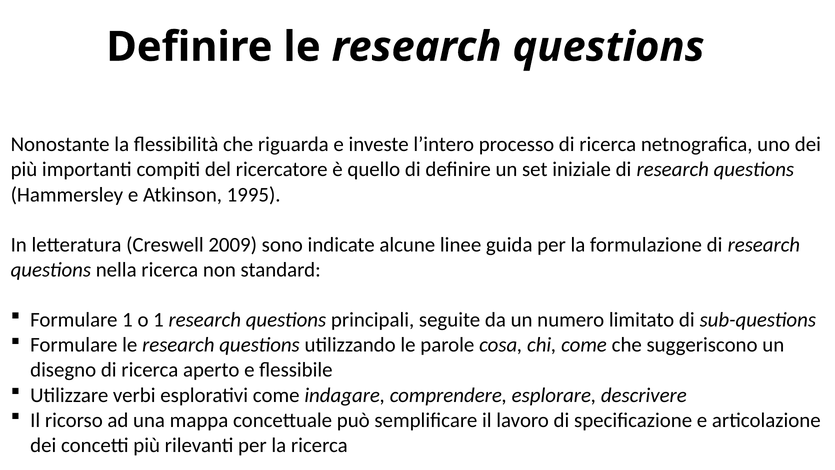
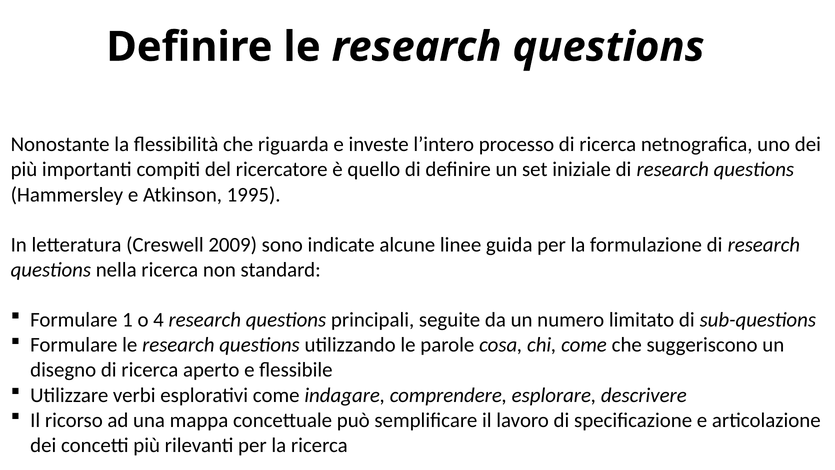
o 1: 1 -> 4
